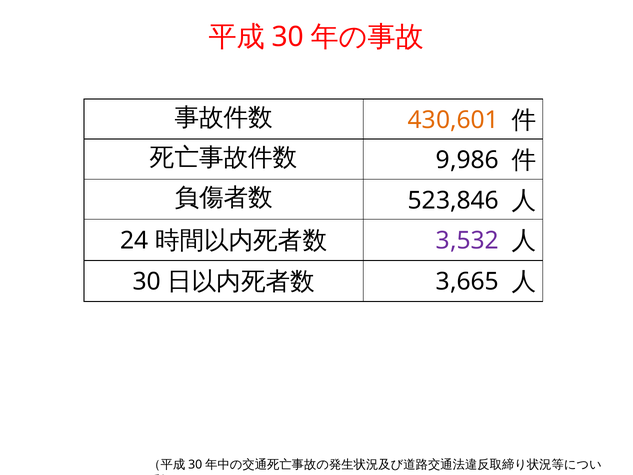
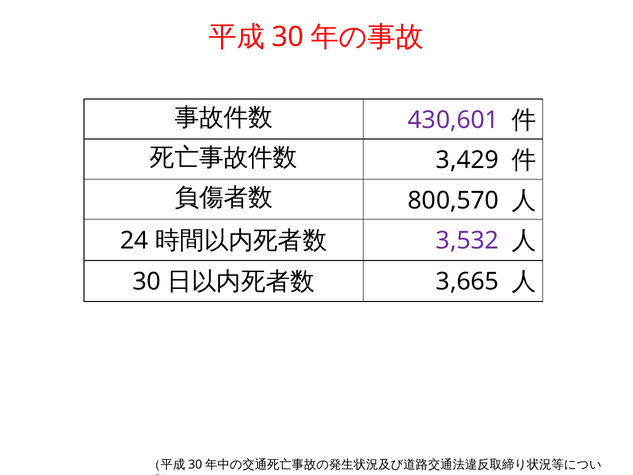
430,601 colour: orange -> purple
9,986: 9,986 -> 3,429
523,846: 523,846 -> 800,570
